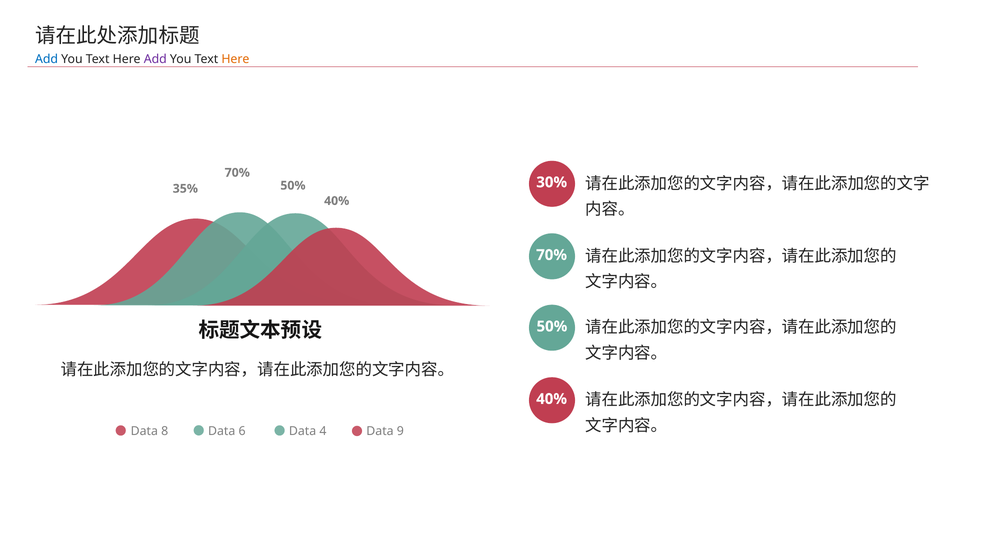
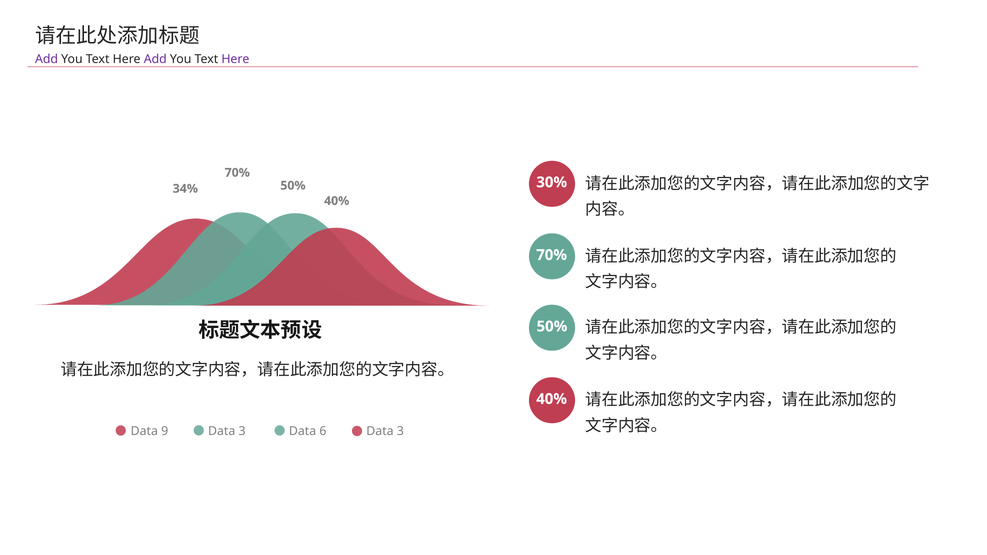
Add at (47, 59) colour: blue -> purple
Here at (235, 59) colour: orange -> purple
35%: 35% -> 34%
8: 8 -> 9
6 at (242, 432): 6 -> 3
4: 4 -> 6
9 at (400, 431): 9 -> 3
